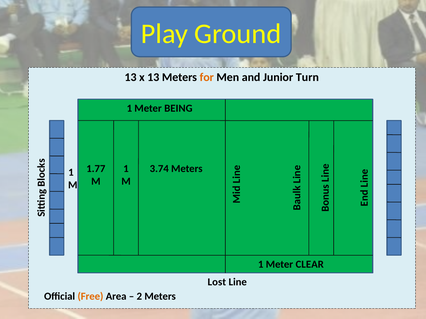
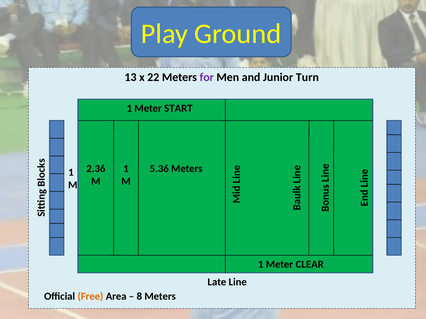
x 13: 13 -> 22
for colour: orange -> purple
BEING: BEING -> START
1.77: 1.77 -> 2.36
3.74: 3.74 -> 5.36
Lost: Lost -> Late
2: 2 -> 8
